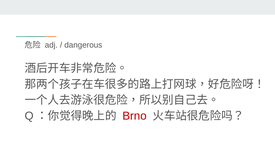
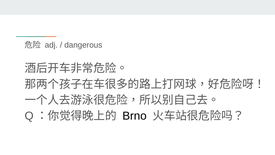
Brno colour: red -> black
